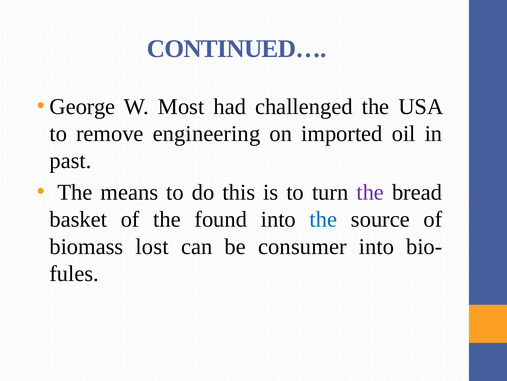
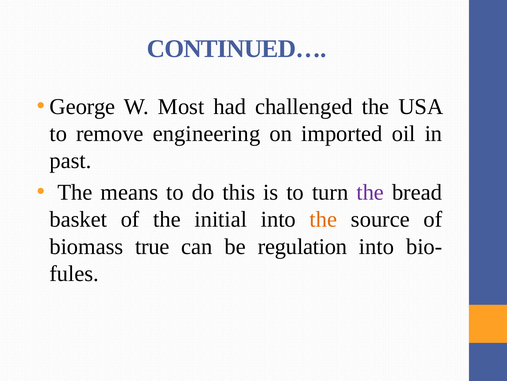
found: found -> initial
the at (323, 219) colour: blue -> orange
lost: lost -> true
consumer: consumer -> regulation
